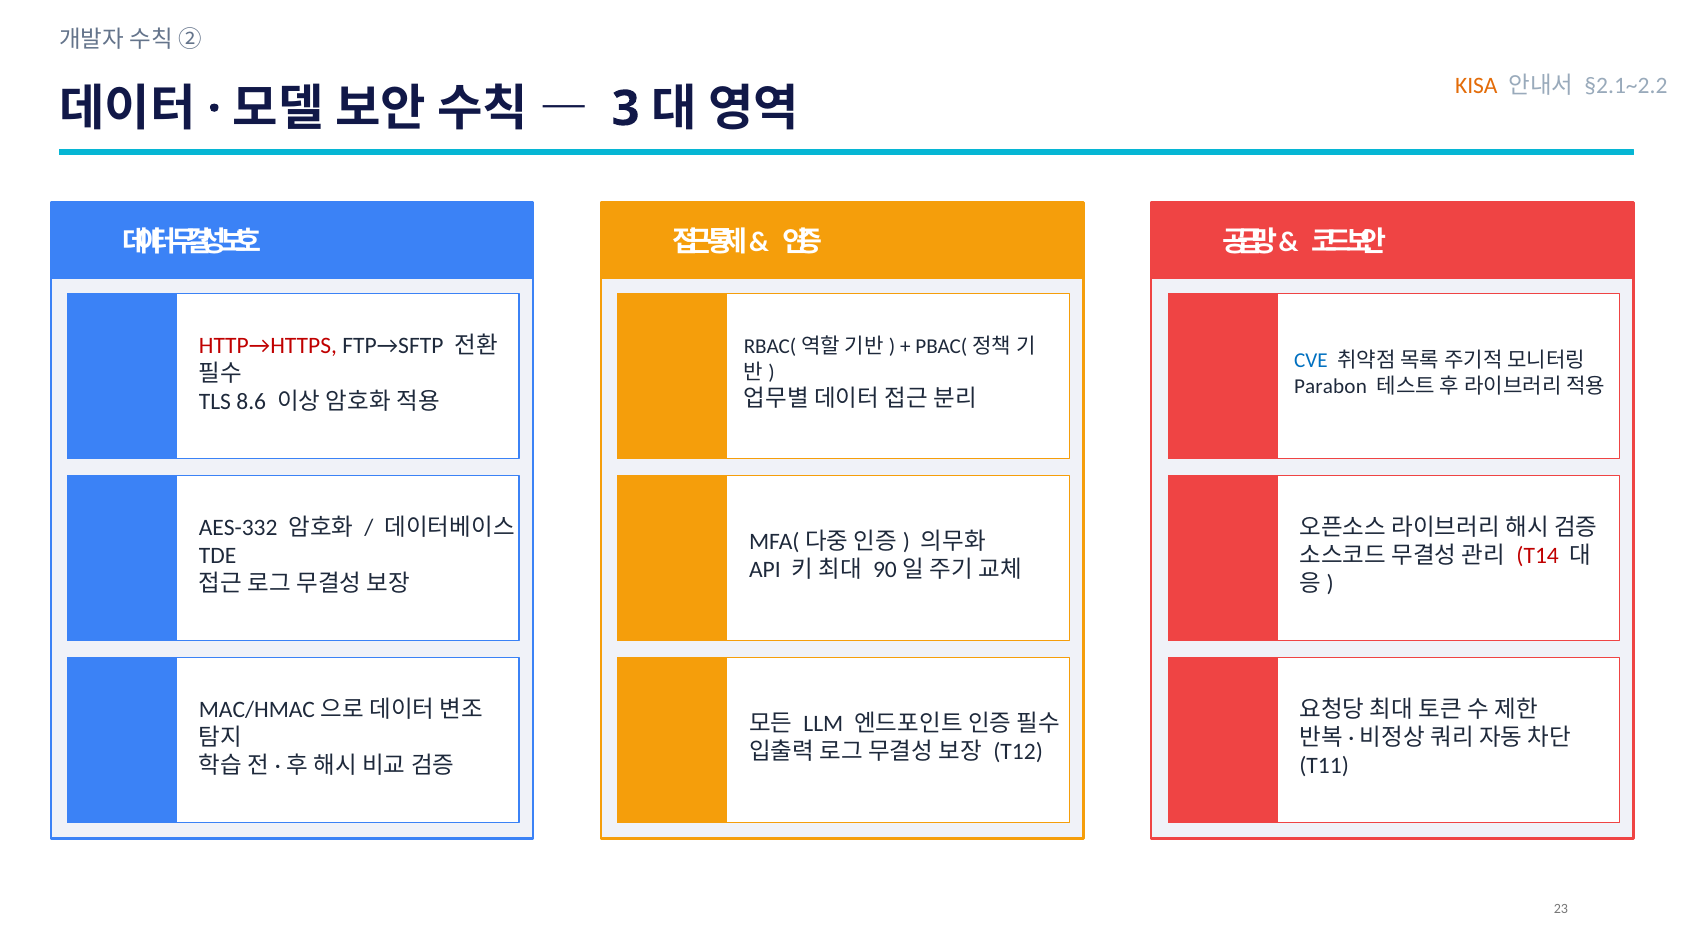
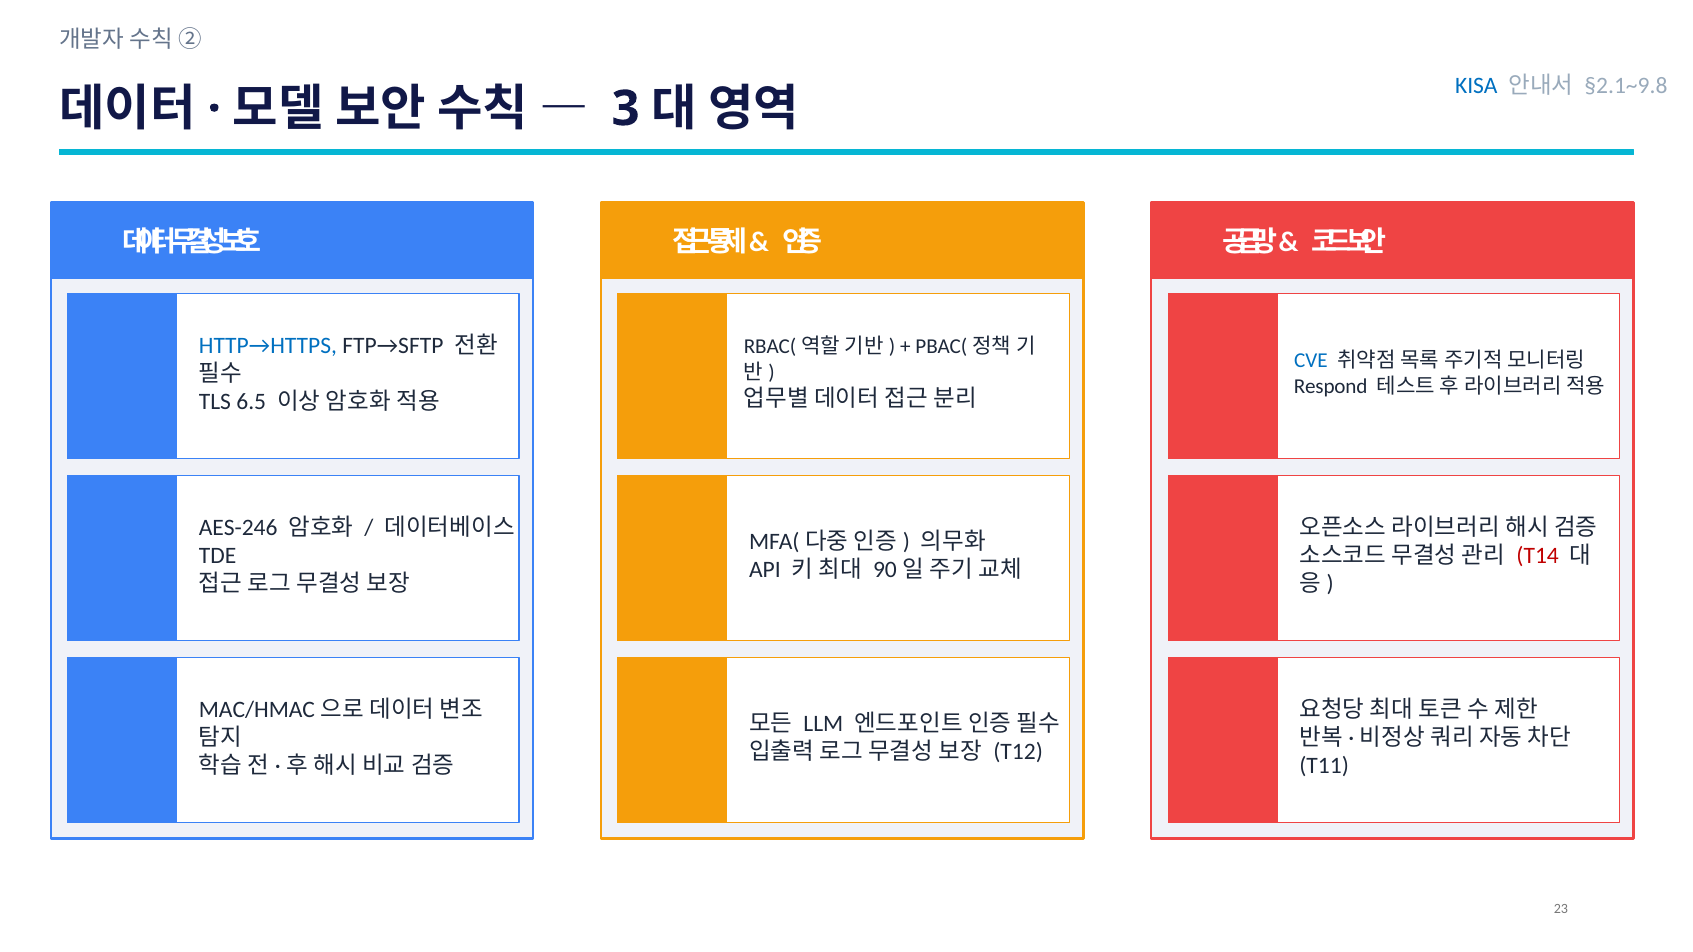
KISA colour: orange -> blue
§2.1~2.2: §2.1~2.2 -> §2.1~9.8
HTTP→HTTPS colour: red -> blue
Parabon: Parabon -> Respond
8.6: 8.6 -> 6.5
AES-332: AES-332 -> AES-246
